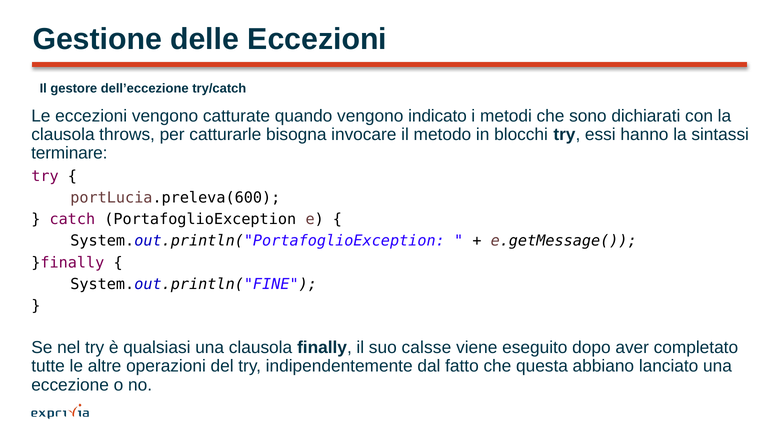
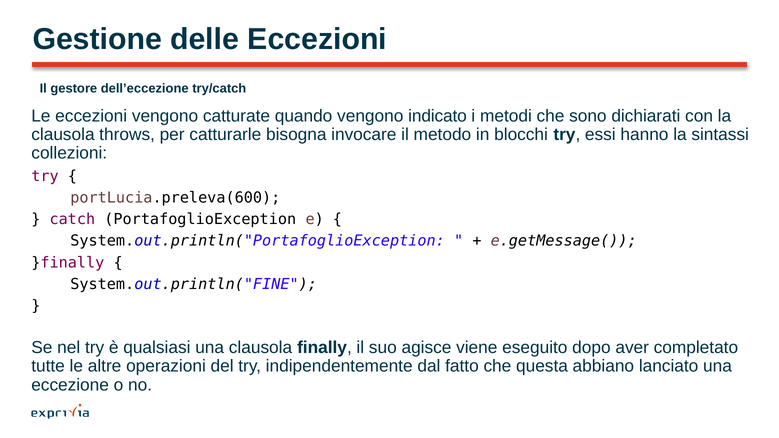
terminare: terminare -> collezioni
calsse: calsse -> agisce
